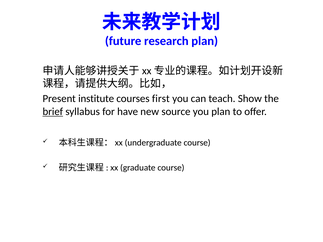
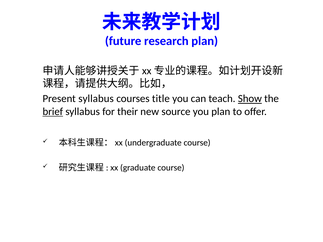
Present institute: institute -> syllabus
first: first -> title
Show underline: none -> present
have: have -> their
